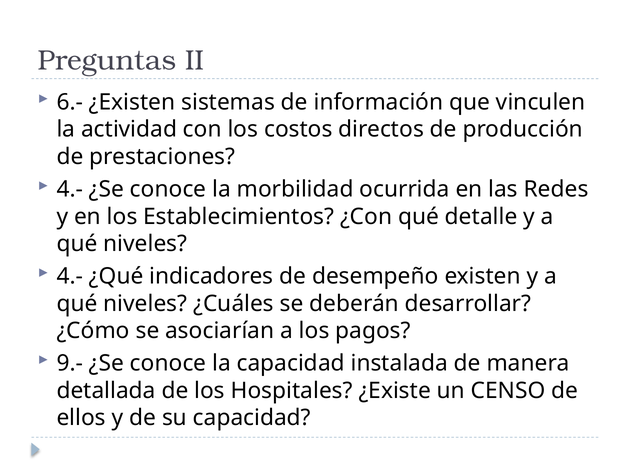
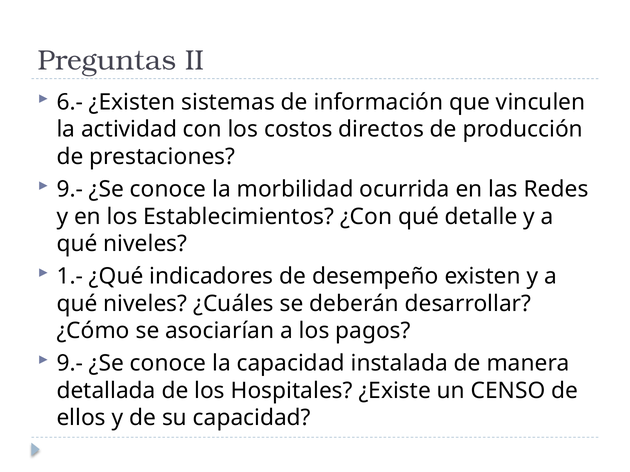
4.- at (70, 189): 4.- -> 9.-
4.- at (70, 277): 4.- -> 1.-
